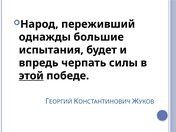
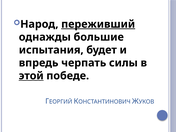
переживший underline: none -> present
